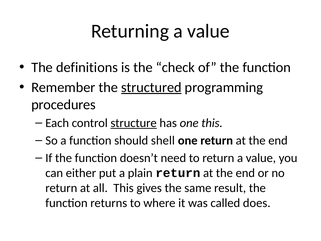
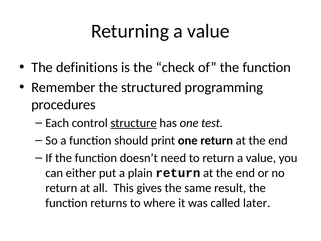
structured underline: present -> none
one this: this -> test
shell: shell -> print
does: does -> later
